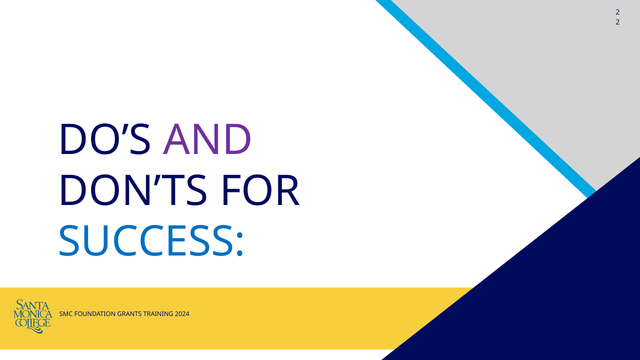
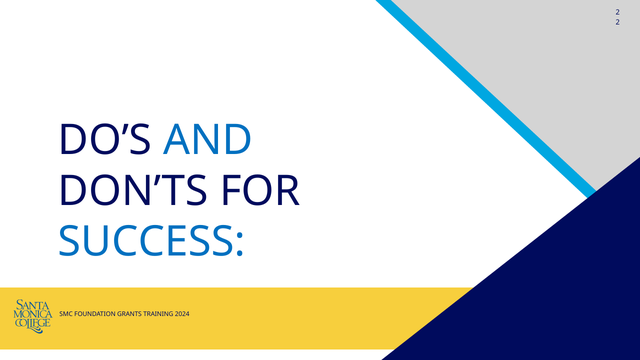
AND colour: purple -> blue
